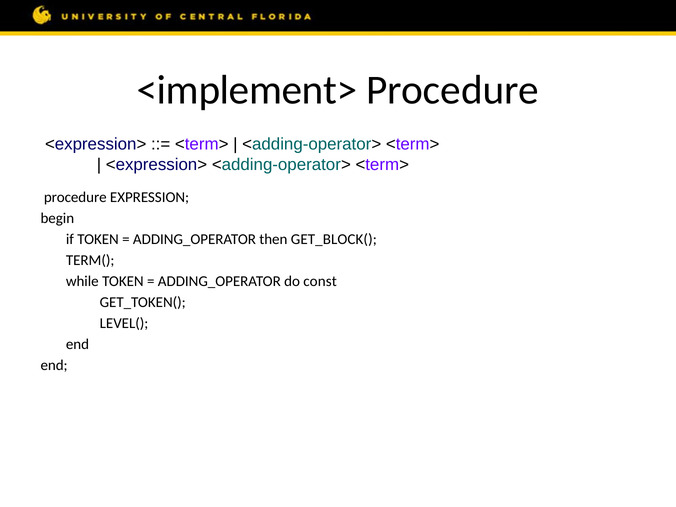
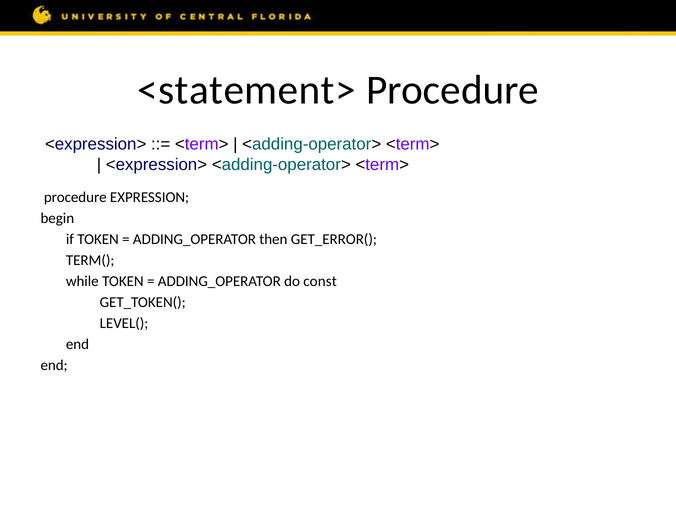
<implement>: <implement> -> <statement>
GET_BLOCK(: GET_BLOCK( -> GET_ERROR(
